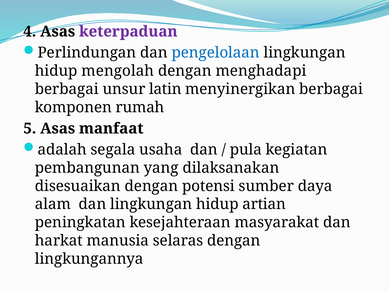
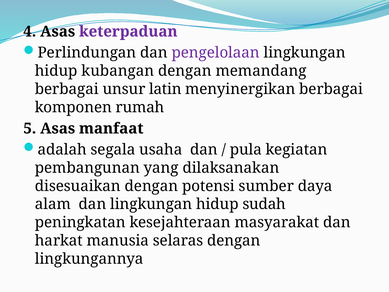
pengelolaan colour: blue -> purple
mengolah: mengolah -> kubangan
menghadapi: menghadapi -> memandang
artian: artian -> sudah
